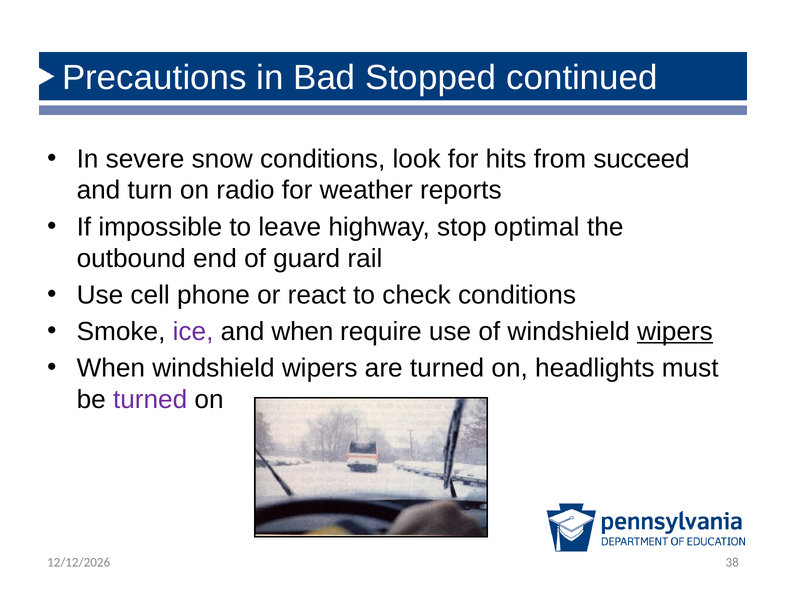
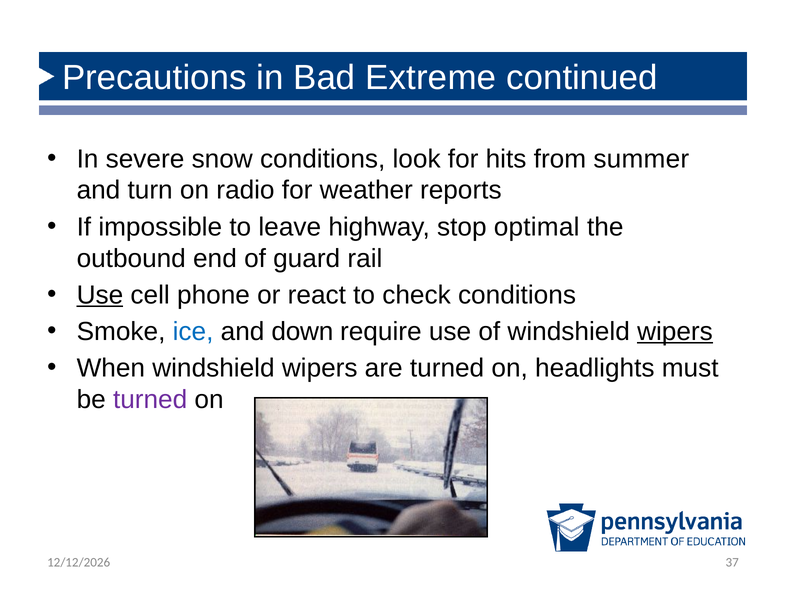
Stopped: Stopped -> Extreme
succeed: succeed -> summer
Use at (100, 295) underline: none -> present
ice colour: purple -> blue
and when: when -> down
38: 38 -> 37
